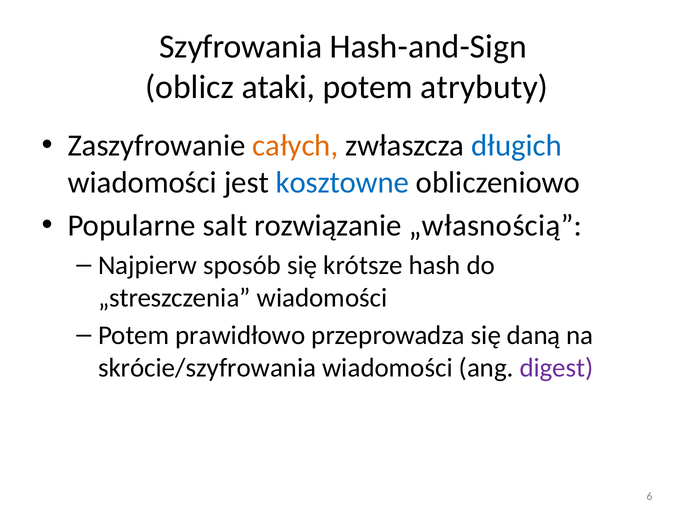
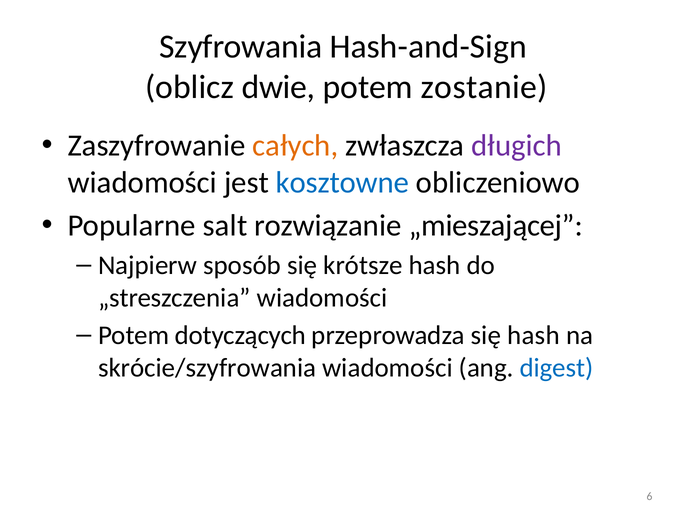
ataki: ataki -> dwie
atrybuty: atrybuty -> zostanie
długich colour: blue -> purple
„własnością: „własnością -> „mieszającej
prawidłowo: prawidłowo -> dotyczących
się daną: daną -> hash
digest colour: purple -> blue
